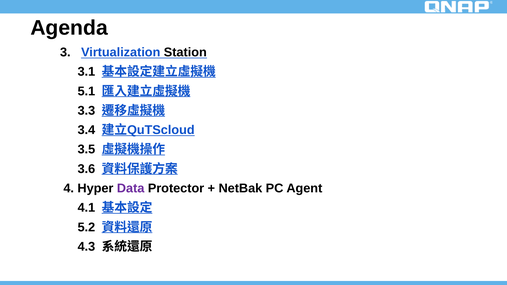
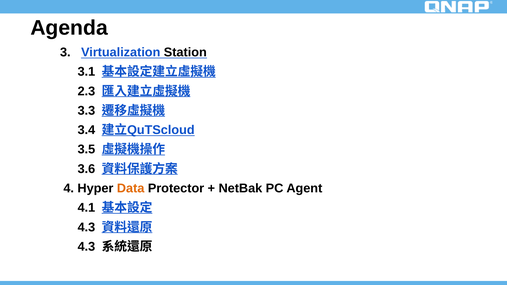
5.1: 5.1 -> 2.3
Data colour: purple -> orange
5.2 at (86, 227): 5.2 -> 4.3
